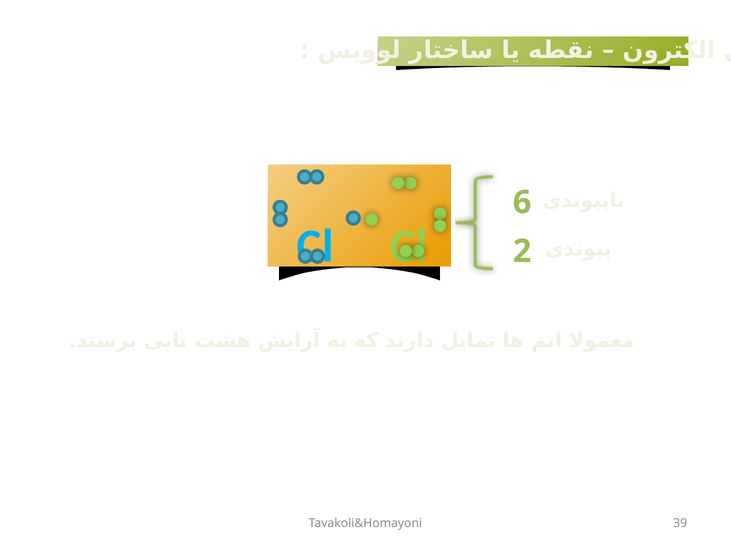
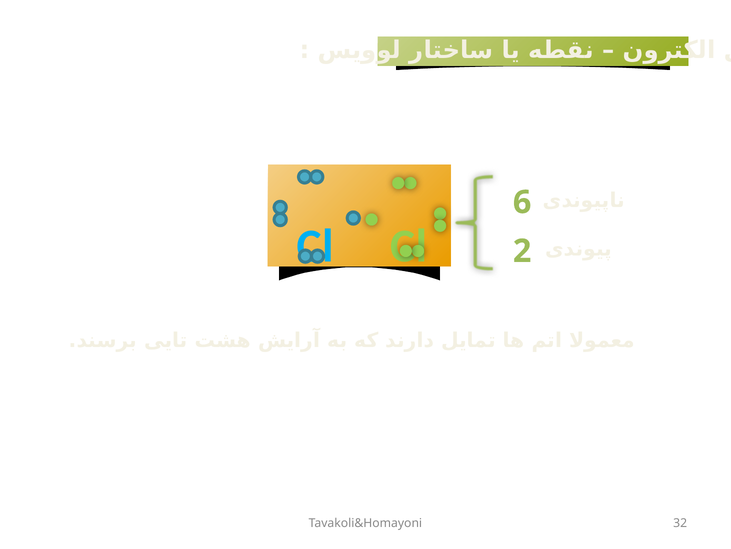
39: 39 -> 32
